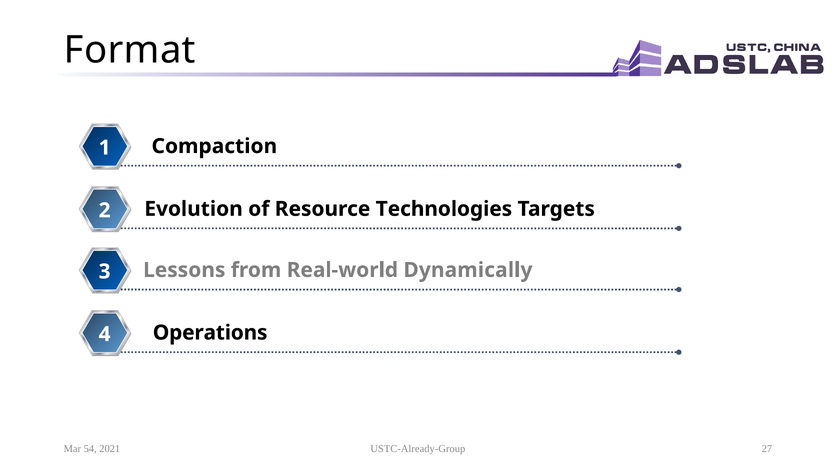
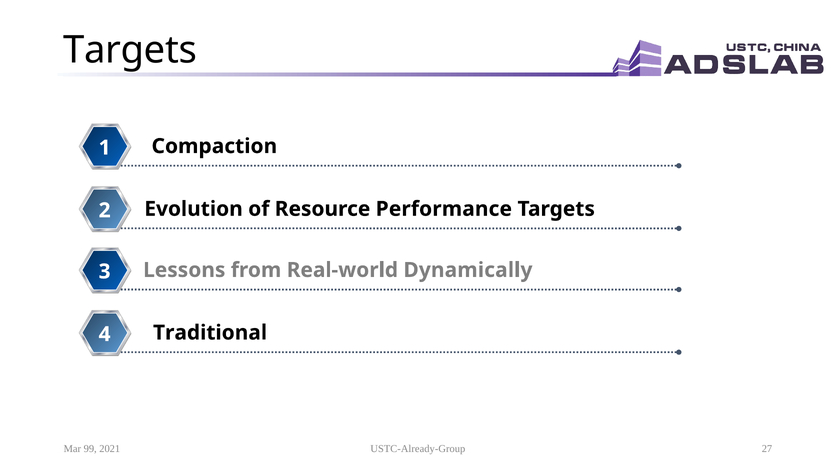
Format at (130, 50): Format -> Targets
Technologies: Technologies -> Performance
Operations: Operations -> Traditional
54: 54 -> 99
